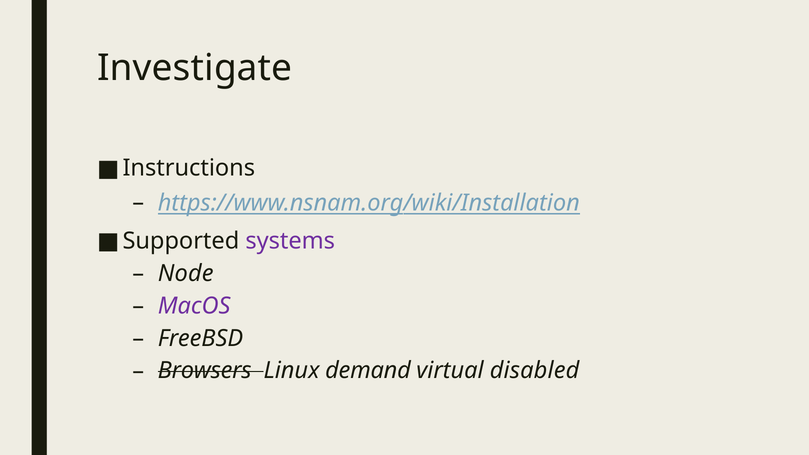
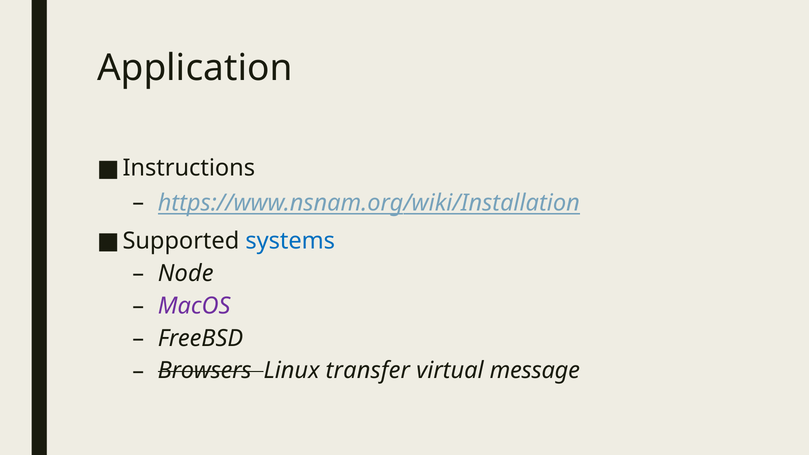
Investigate: Investigate -> Application
systems colour: purple -> blue
demand: demand -> transfer
disabled: disabled -> message
